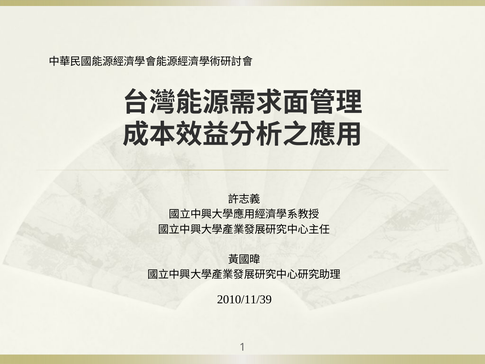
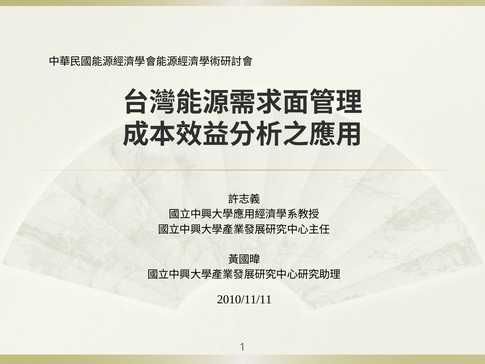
2010/11/39: 2010/11/39 -> 2010/11/11
